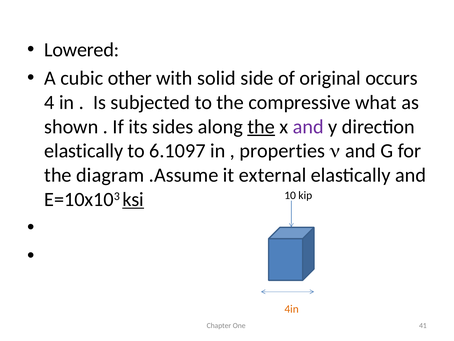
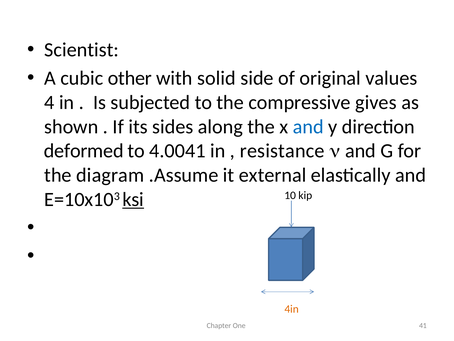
Lowered: Lowered -> Scientist
occurs: occurs -> values
what: what -> gives
the at (261, 127) underline: present -> none
and at (308, 127) colour: purple -> blue
elastically at (84, 151): elastically -> deformed
6.1097: 6.1097 -> 4.0041
properties: properties -> resistance
